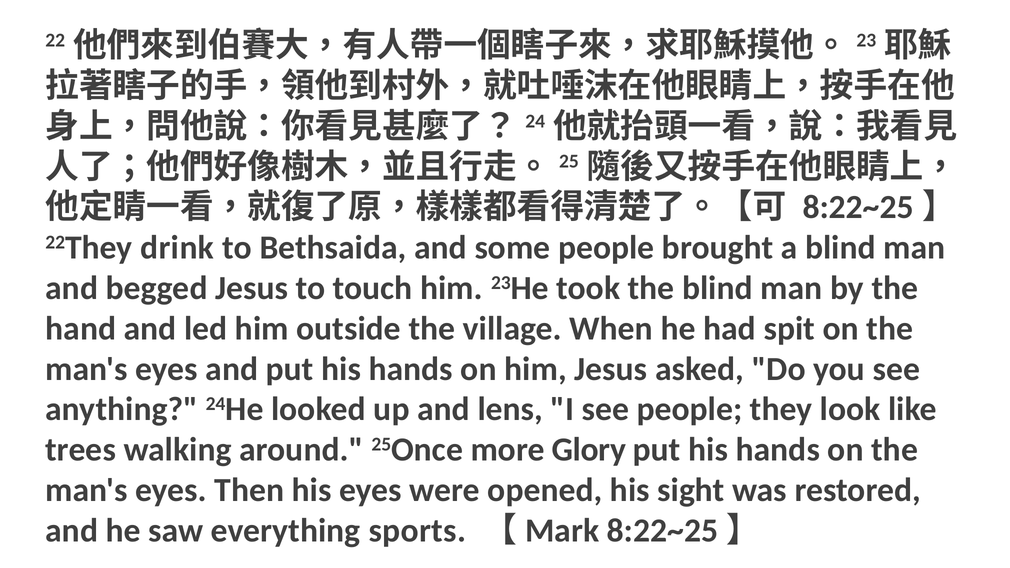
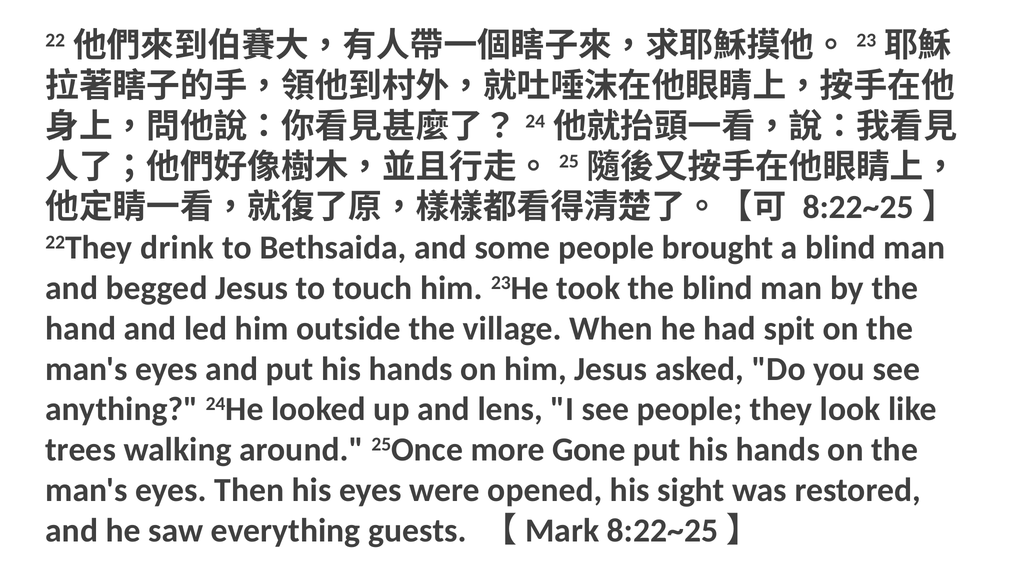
Glory: Glory -> Gone
sports: sports -> guests
